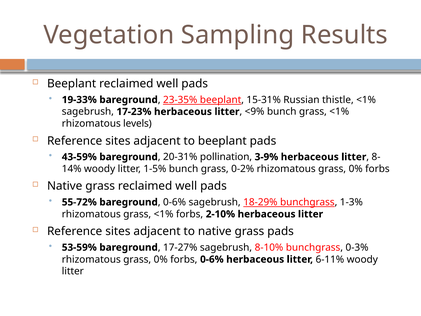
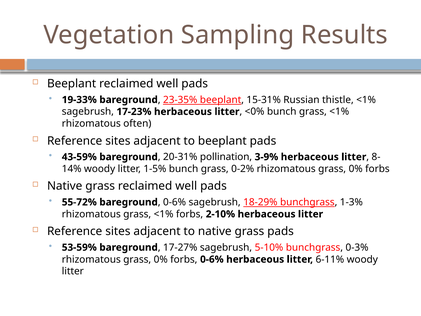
<9%: <9% -> <0%
levels: levels -> often
8-10%: 8-10% -> 5-10%
